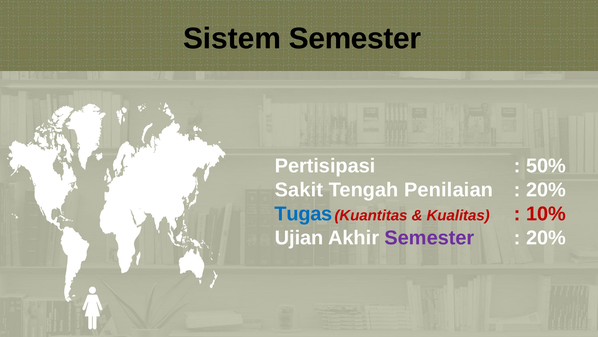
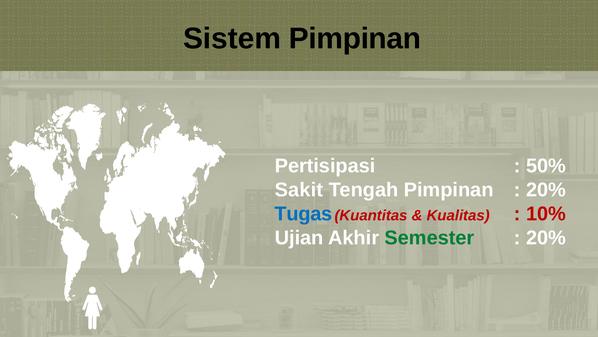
Sistem Semester: Semester -> Pimpinan
Tengah Penilaian: Penilaian -> Pimpinan
Semester at (429, 237) colour: purple -> green
